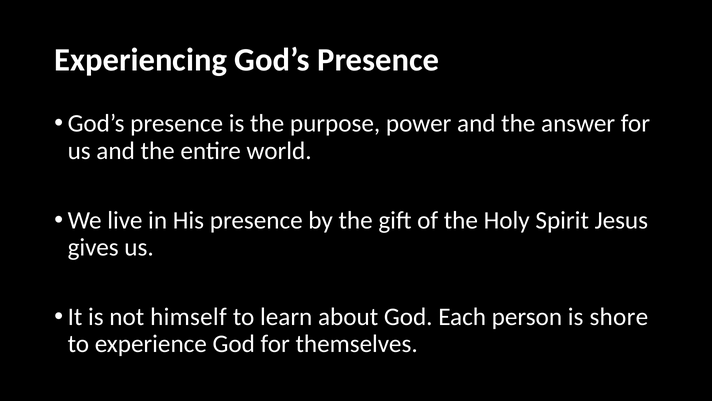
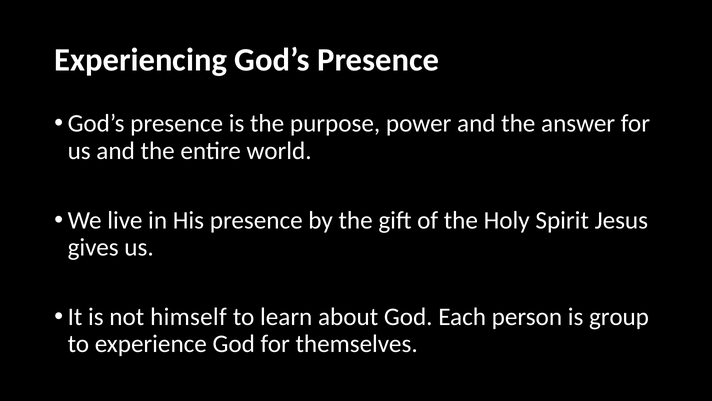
shore: shore -> group
